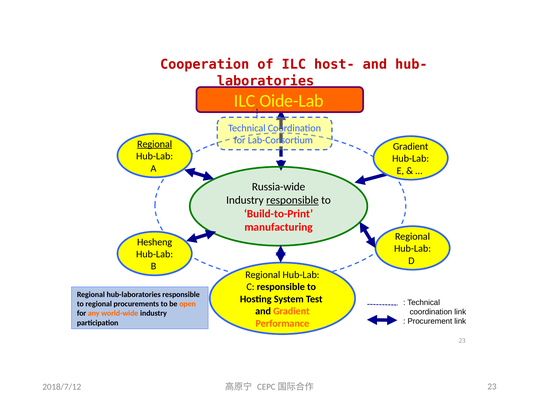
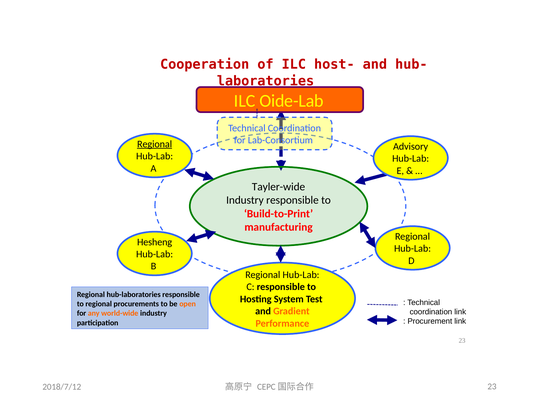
Gradient at (411, 146): Gradient -> Advisory
Russia-wide: Russia-wide -> Tayler-wide
responsible at (292, 200) underline: present -> none
